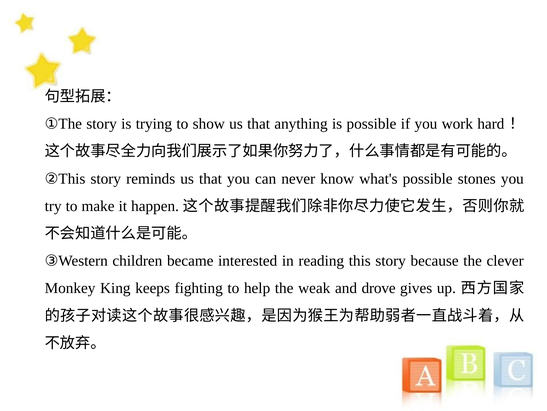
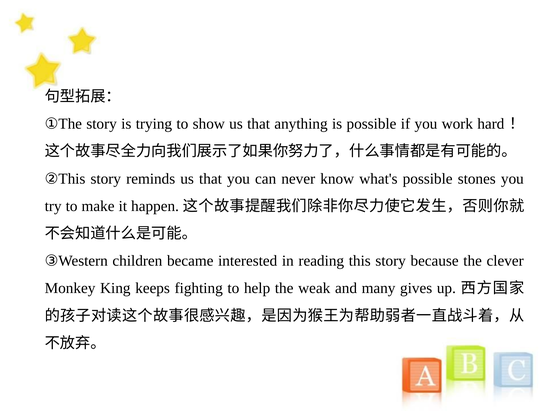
drove: drove -> many
